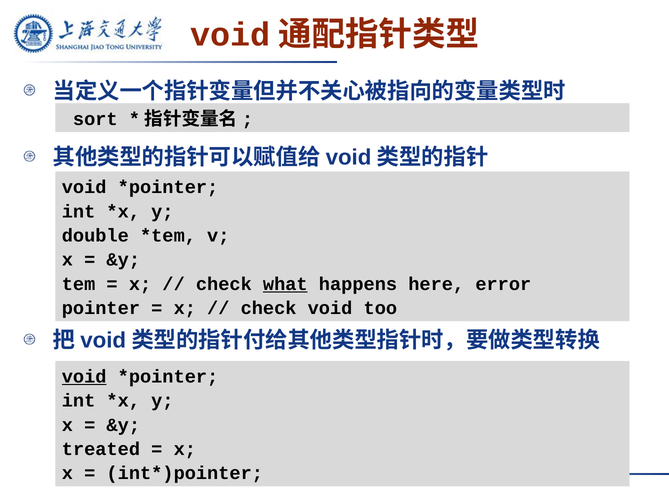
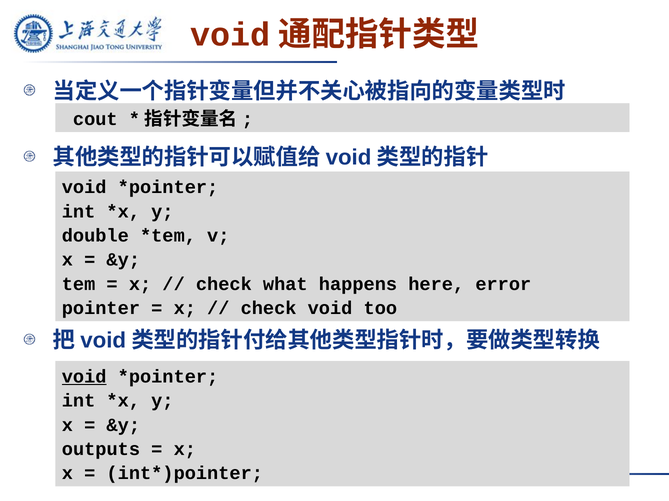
sort: sort -> cout
what underline: present -> none
treated: treated -> outputs
